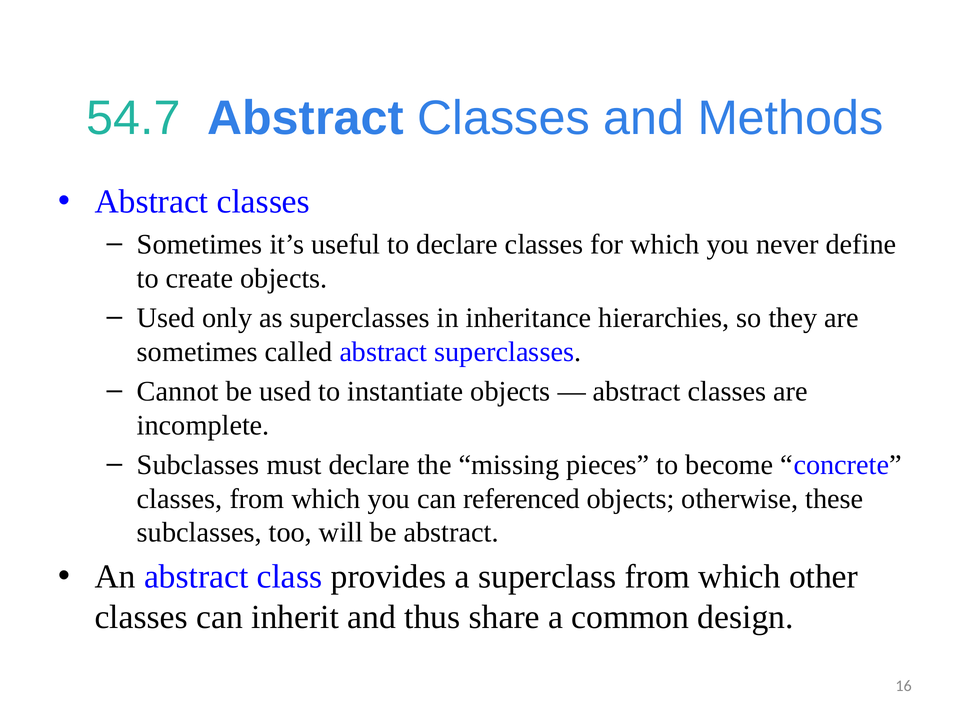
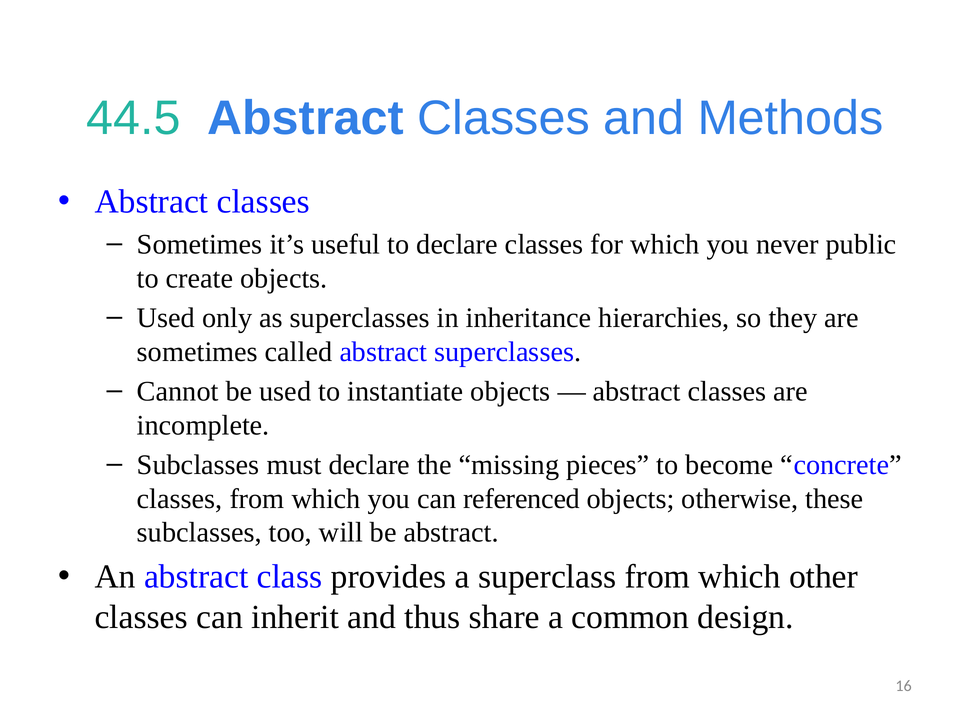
54.7: 54.7 -> 44.5
define: define -> public
